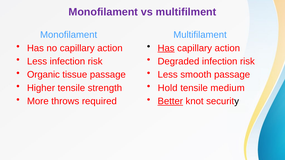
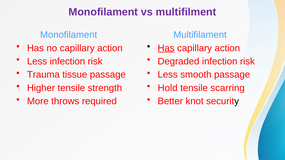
Organic: Organic -> Trauma
medium: medium -> scarring
Better underline: present -> none
